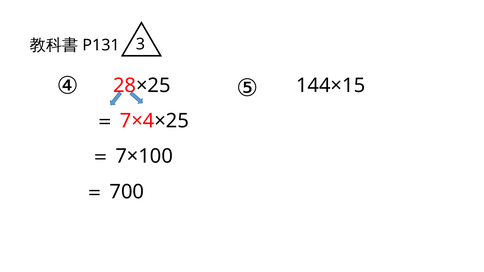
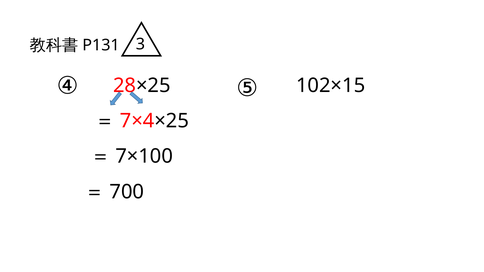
144×15: 144×15 -> 102×15
